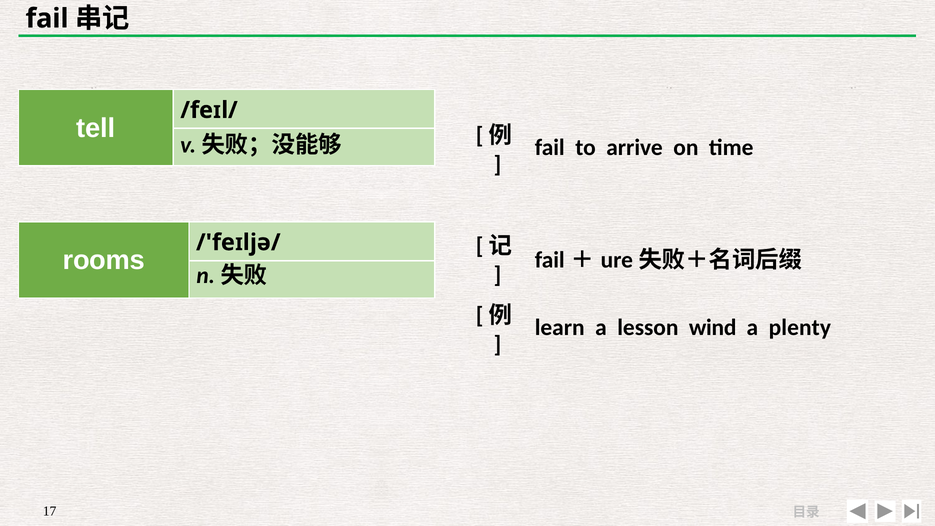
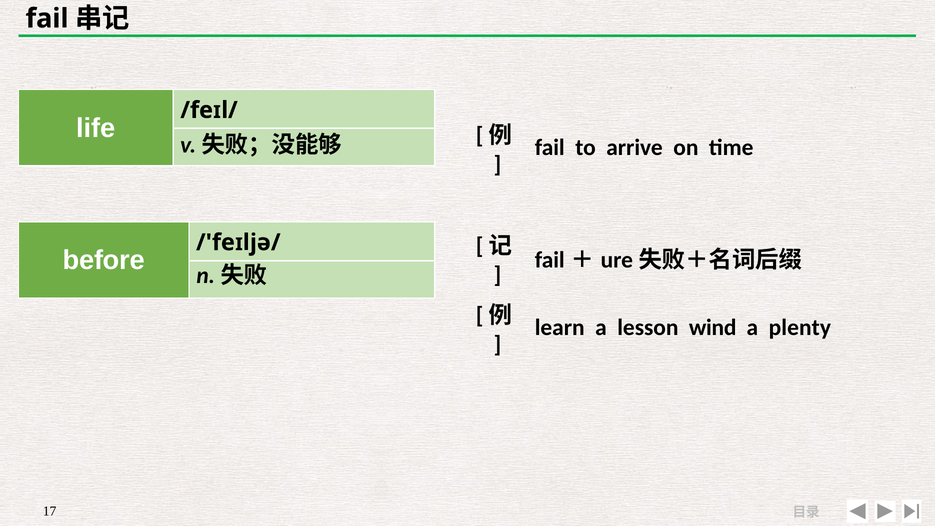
tell: tell -> life
rooms: rooms -> before
